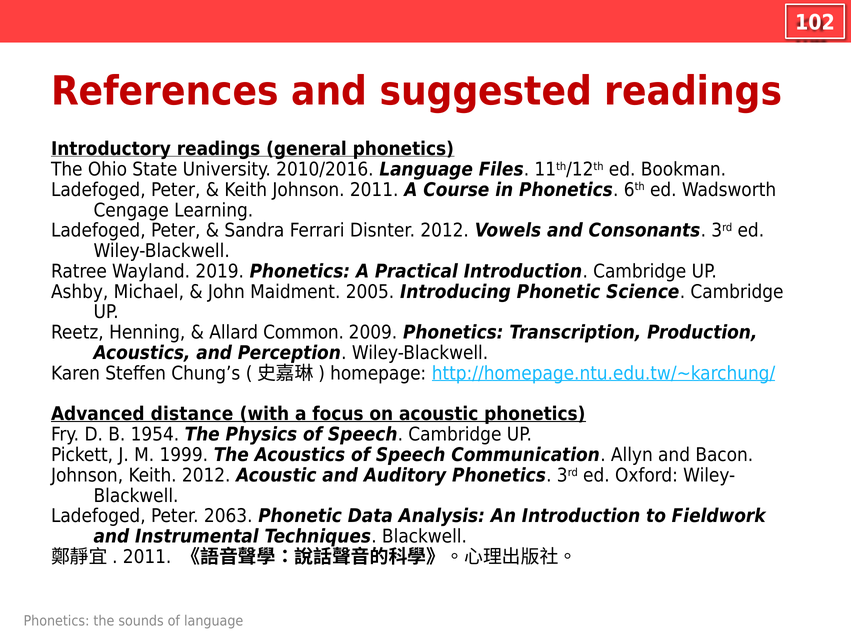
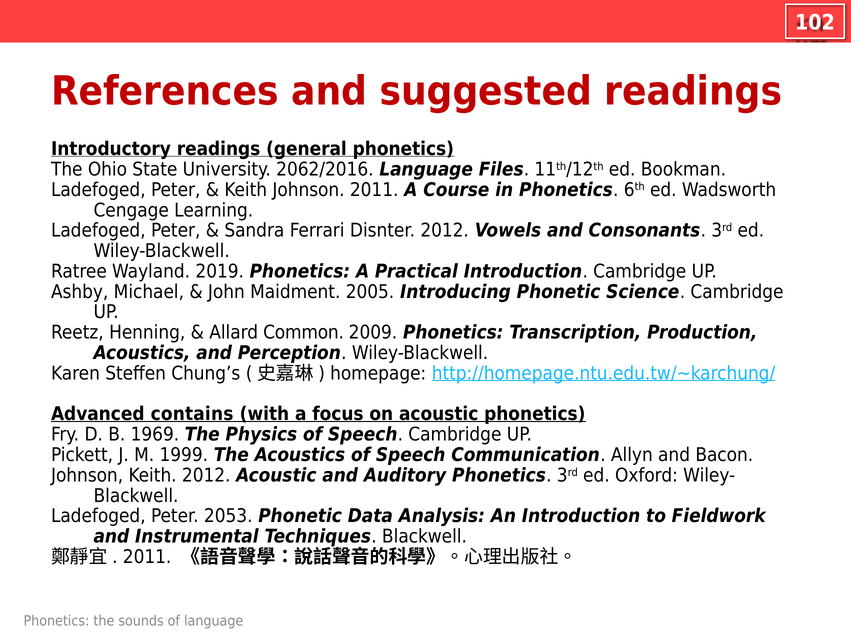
2010/2016: 2010/2016 -> 2062/2016
distance: distance -> contains
1954: 1954 -> 1969
2063: 2063 -> 2053
